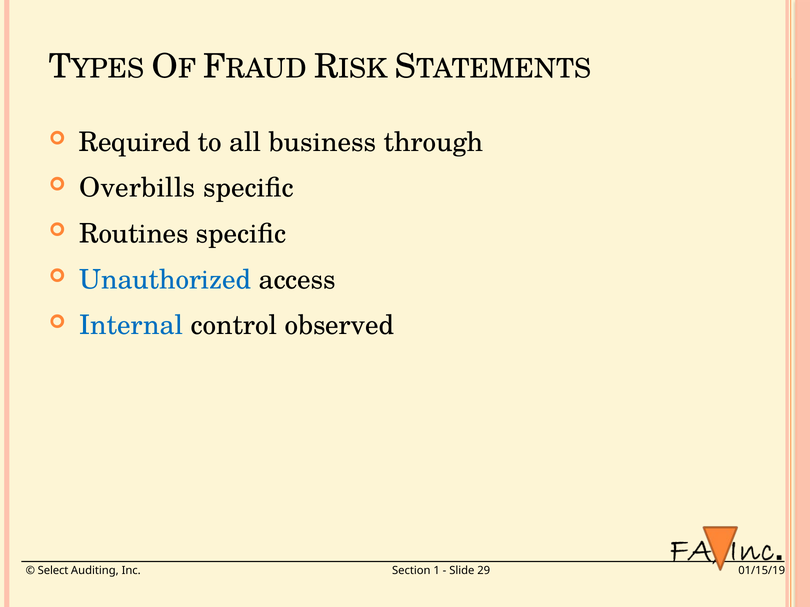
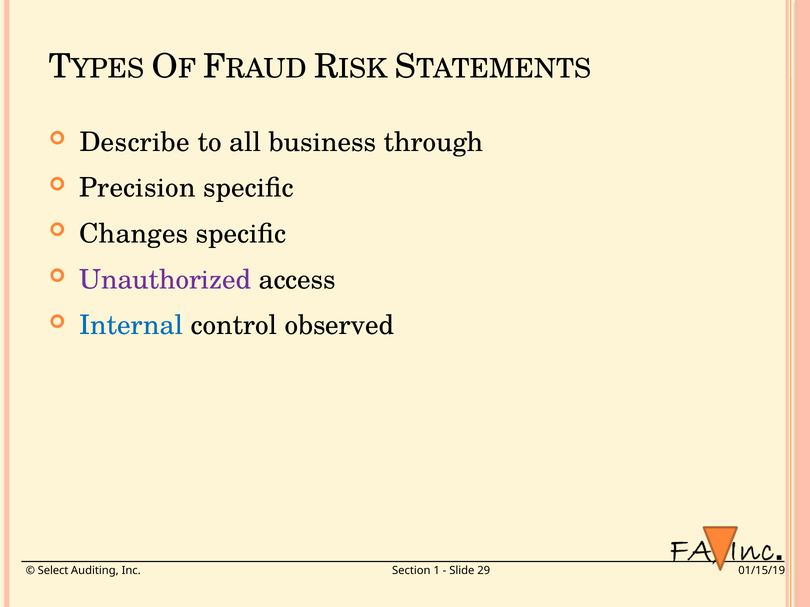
Required: Required -> Describe
Overbills: Overbills -> Precision
Routines: Routines -> Changes
Unauthorized colour: blue -> purple
